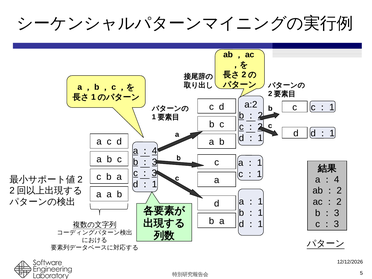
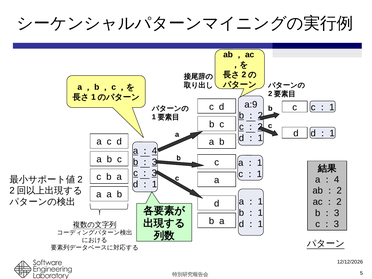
a:2: a:2 -> a:9
